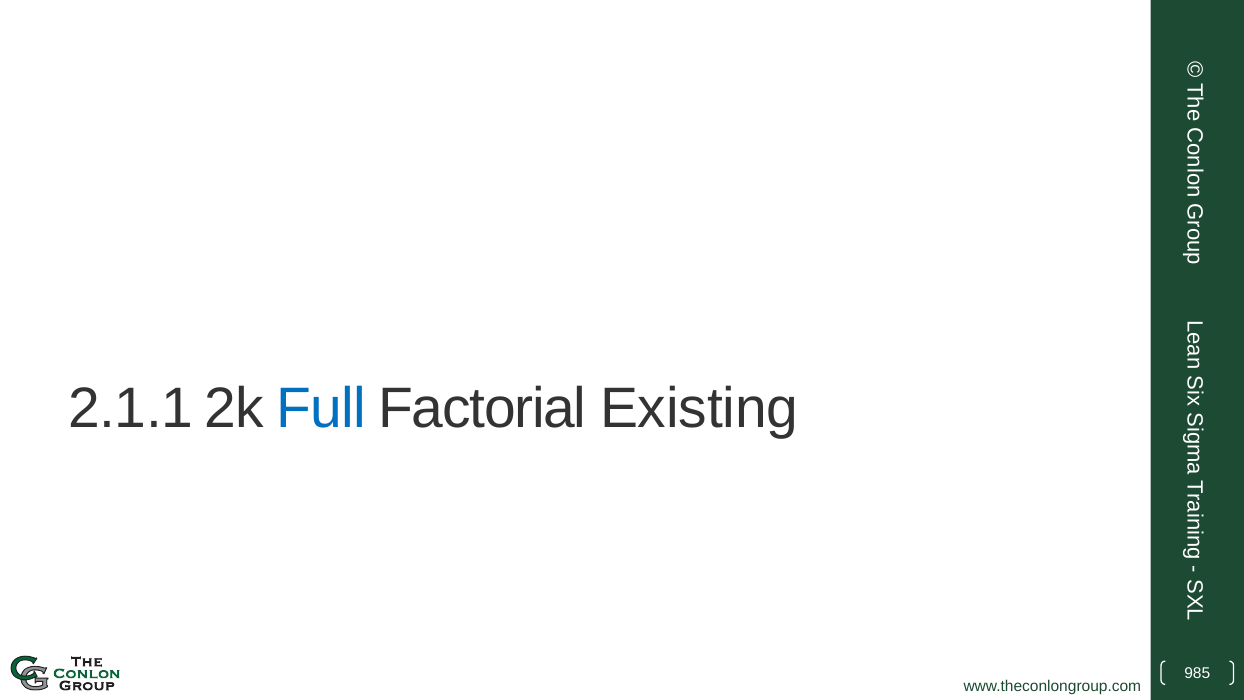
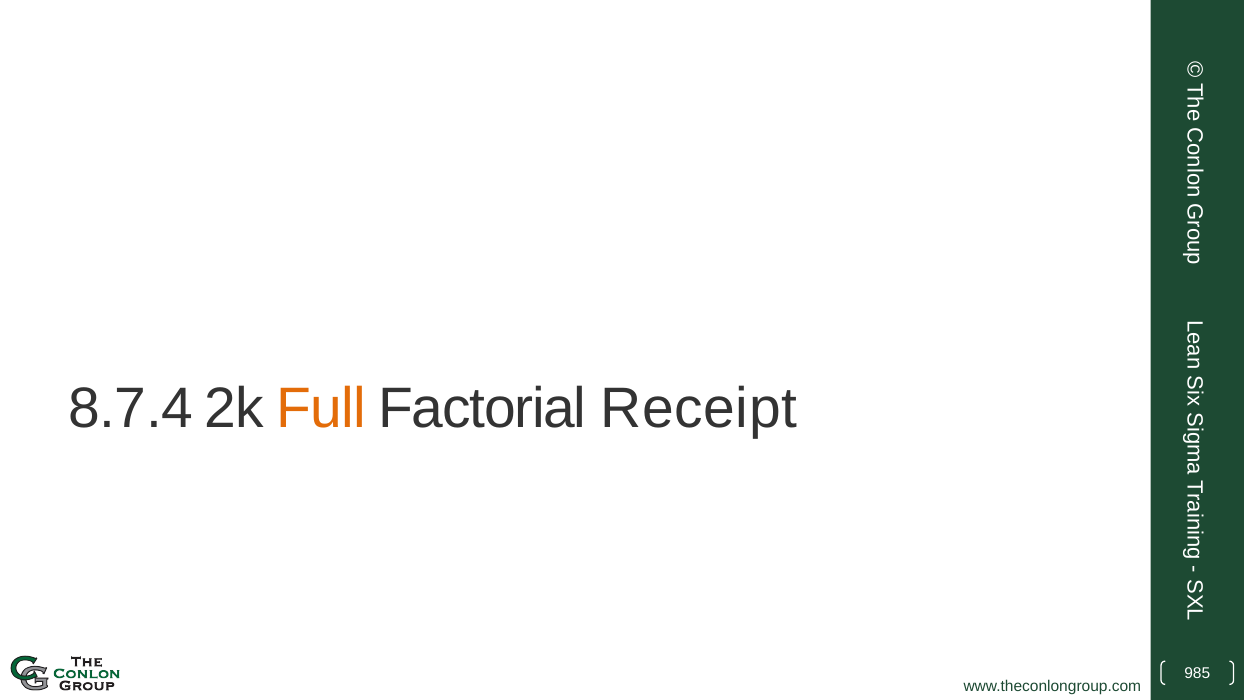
2.1.1: 2.1.1 -> 8.7.4
Full colour: blue -> orange
Existing: Existing -> Receipt
